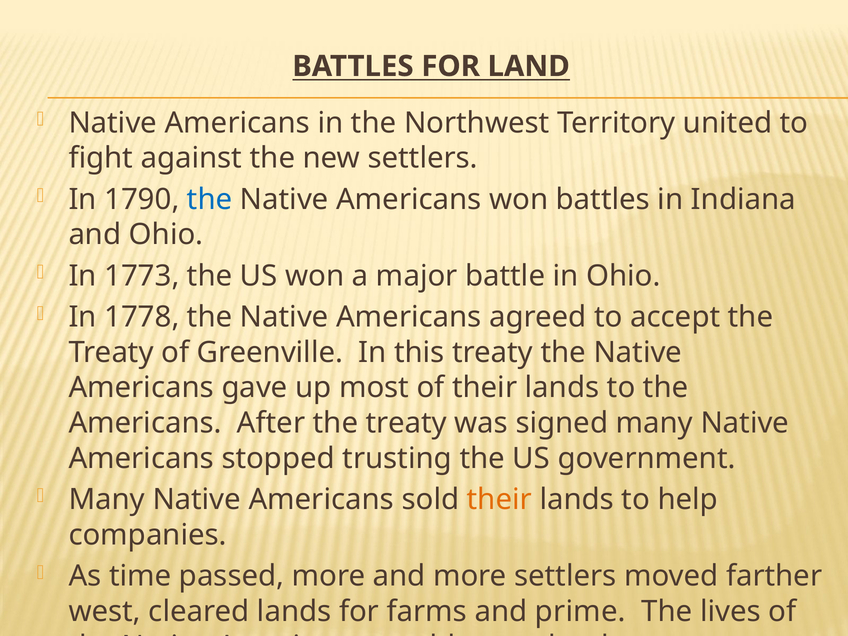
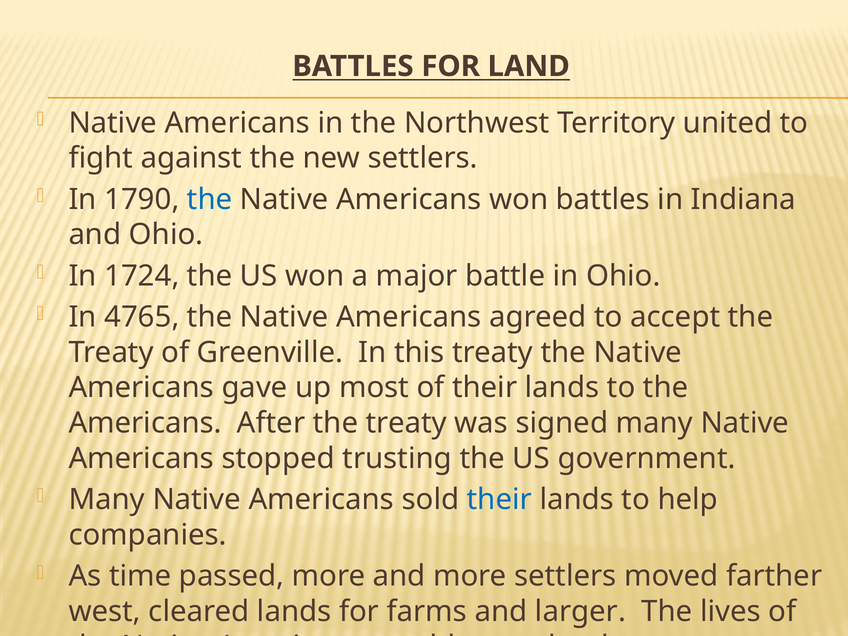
1773: 1773 -> 1724
1778: 1778 -> 4765
their at (499, 500) colour: orange -> blue
prime: prime -> larger
